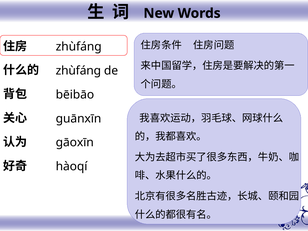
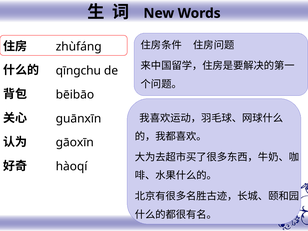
zhùfáng at (78, 71): zhùfáng -> qīngchu
